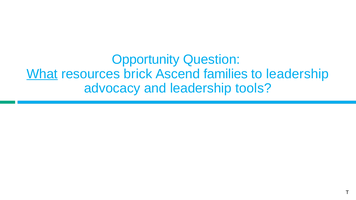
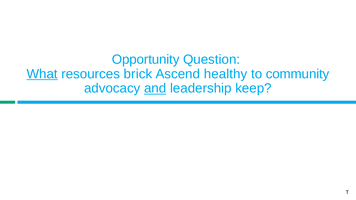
families: families -> healthy
to leadership: leadership -> community
and underline: none -> present
tools: tools -> keep
